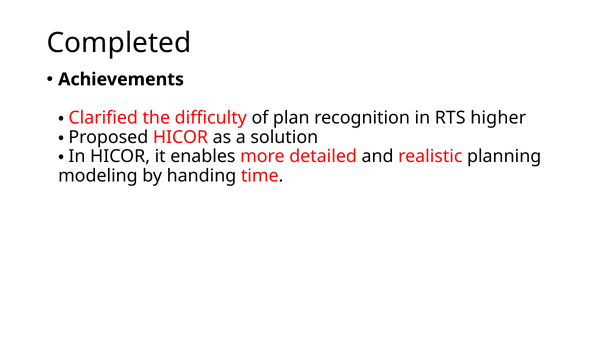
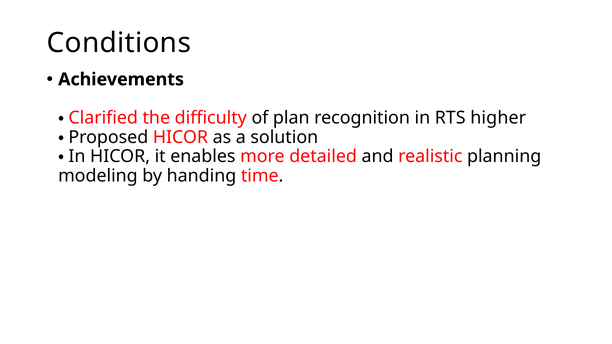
Completed: Completed -> Conditions
